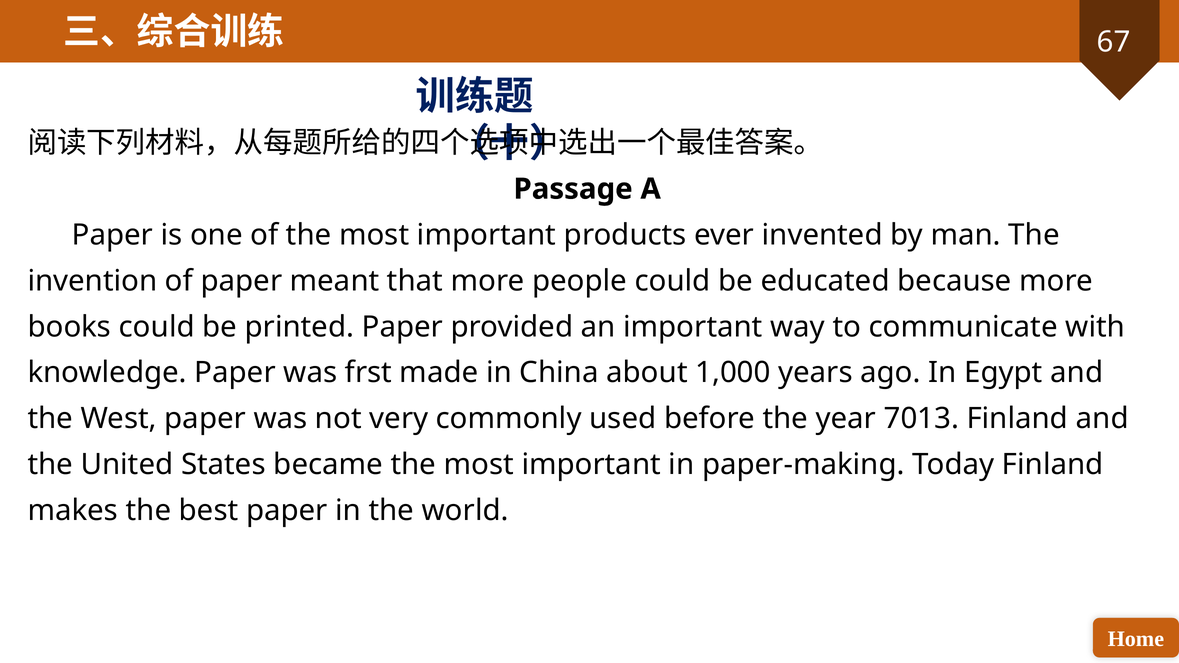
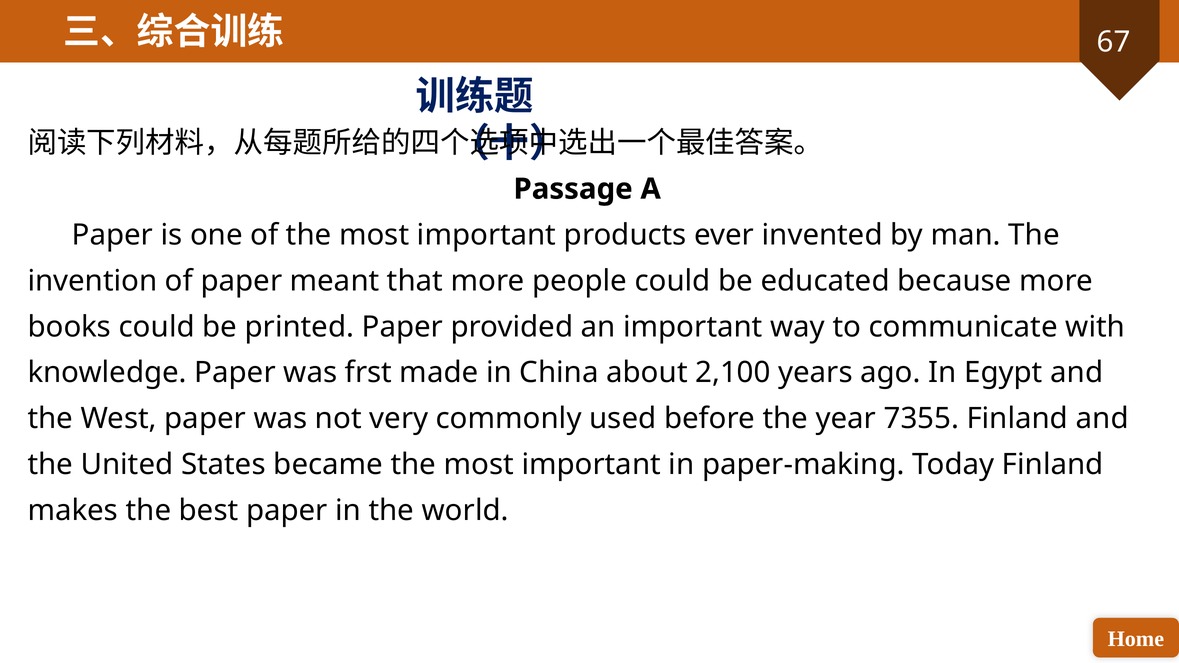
1,000: 1,000 -> 2,100
7013: 7013 -> 7355
